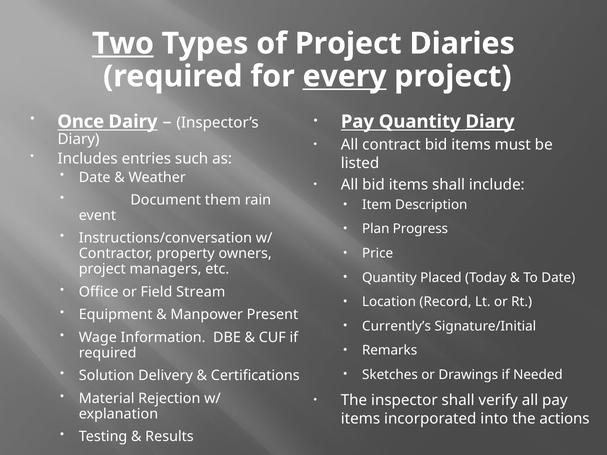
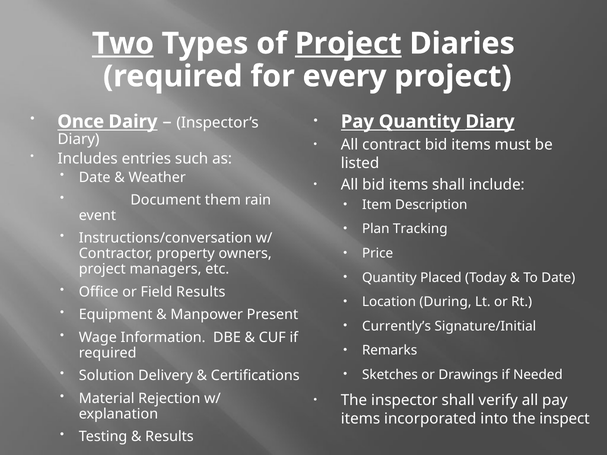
Project at (348, 44) underline: none -> present
every underline: present -> none
Progress: Progress -> Tracking
Field Stream: Stream -> Results
Record: Record -> During
actions: actions -> inspect
